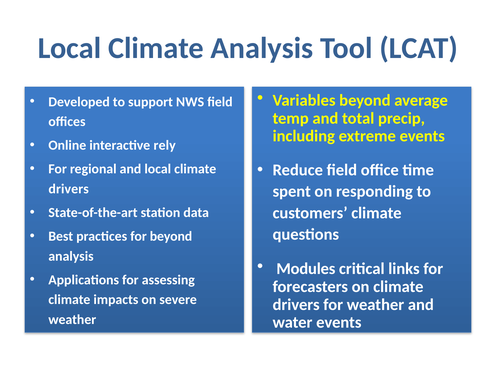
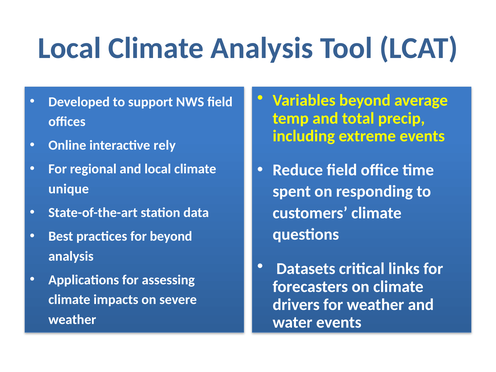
drivers at (69, 189): drivers -> unique
Modules: Modules -> Datasets
